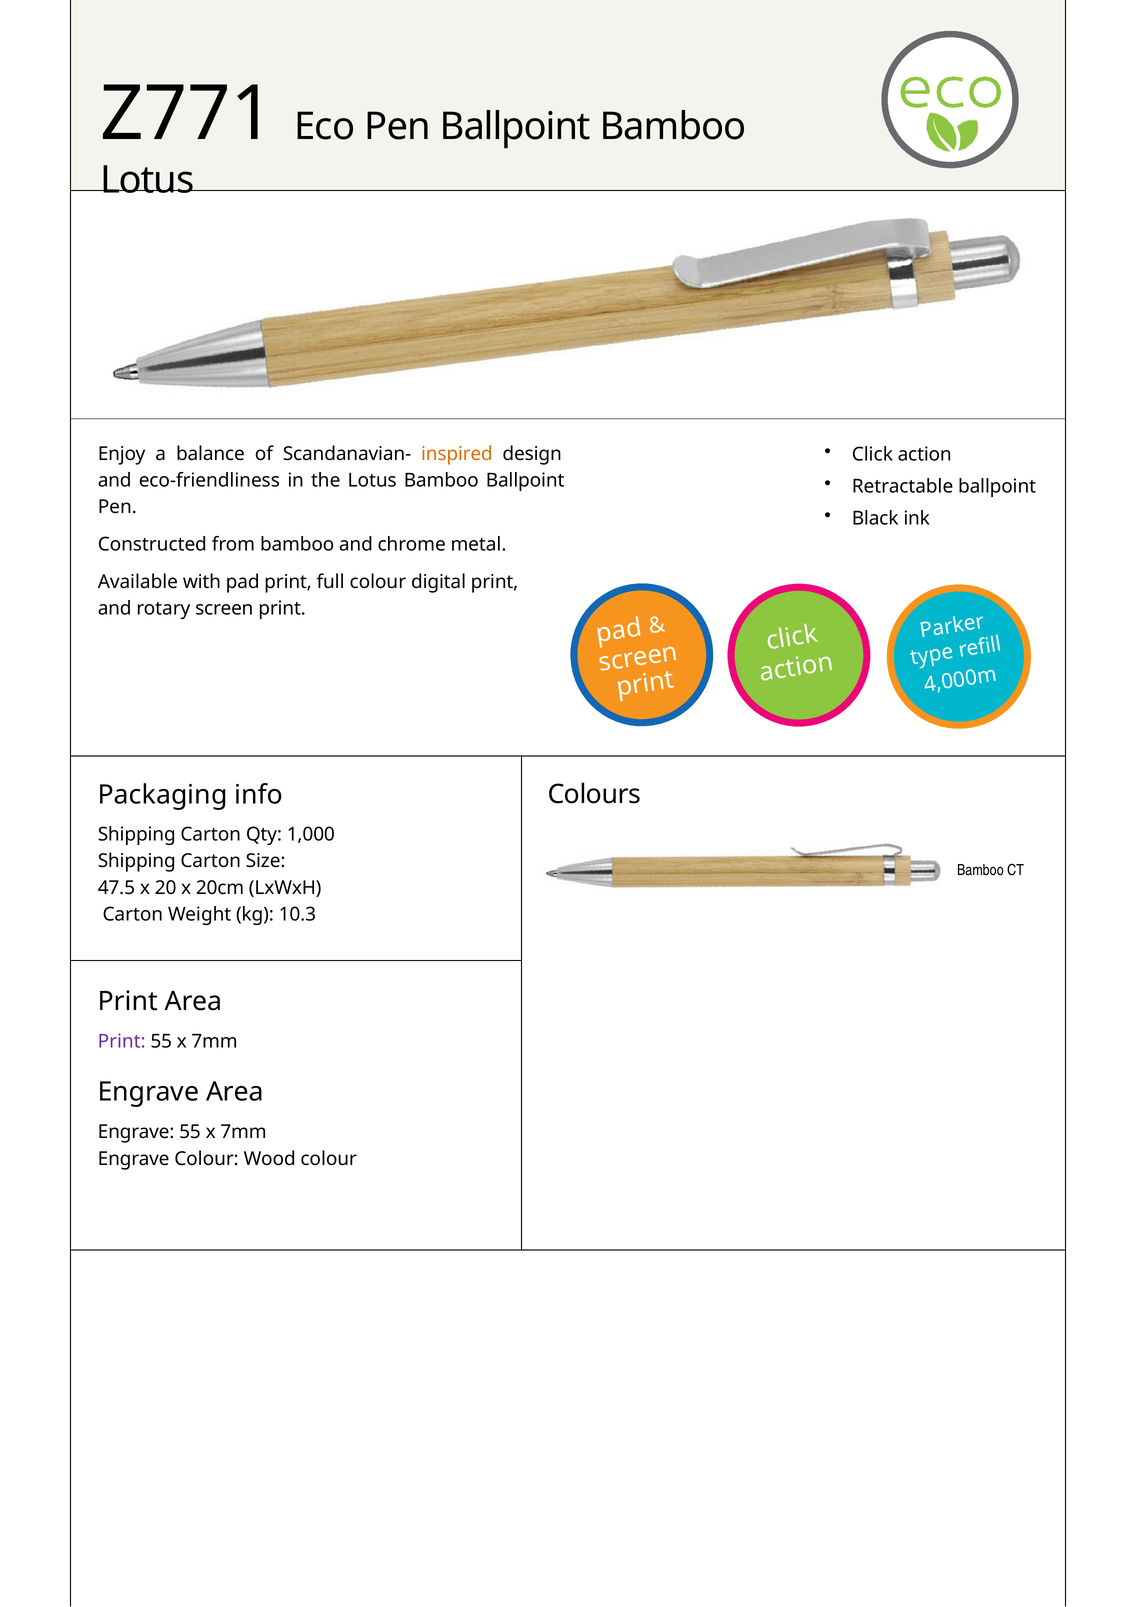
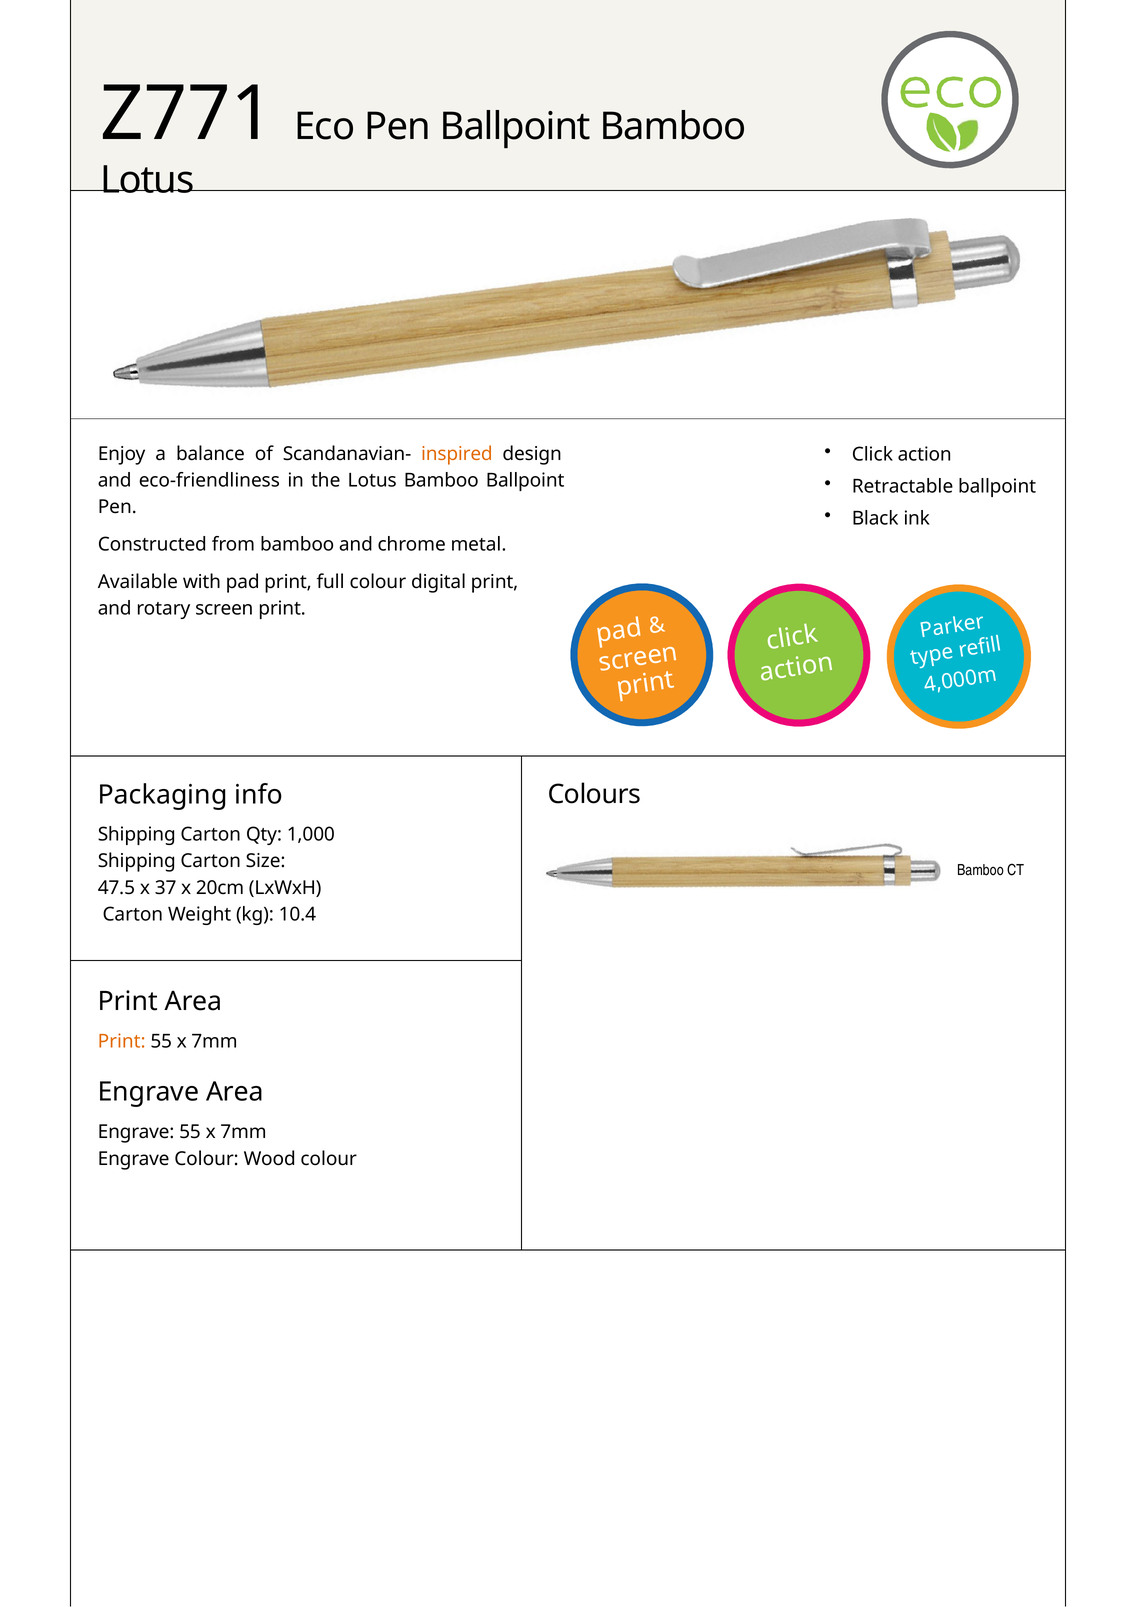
20: 20 -> 37
10.3: 10.3 -> 10.4
Print at (122, 1041) colour: purple -> orange
